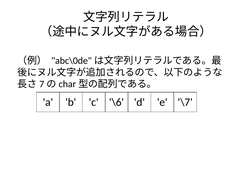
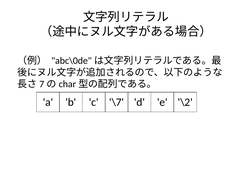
\6: \6 -> \7
\7: \7 -> \2
